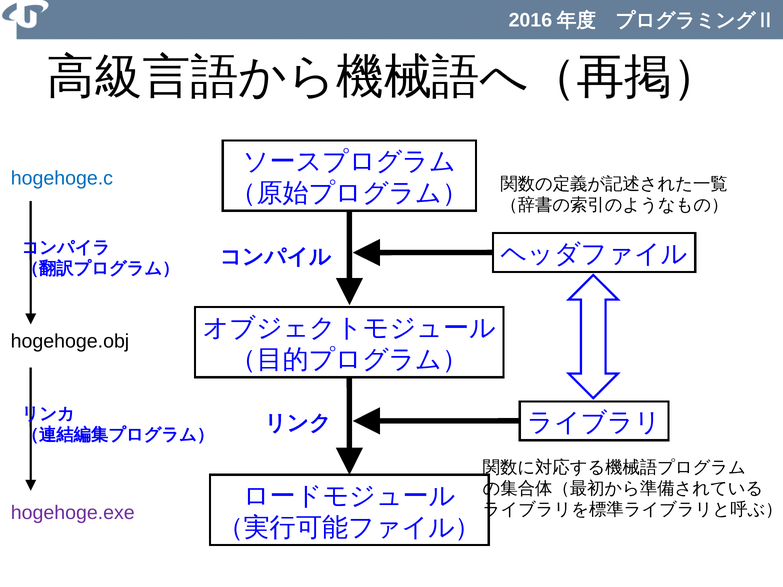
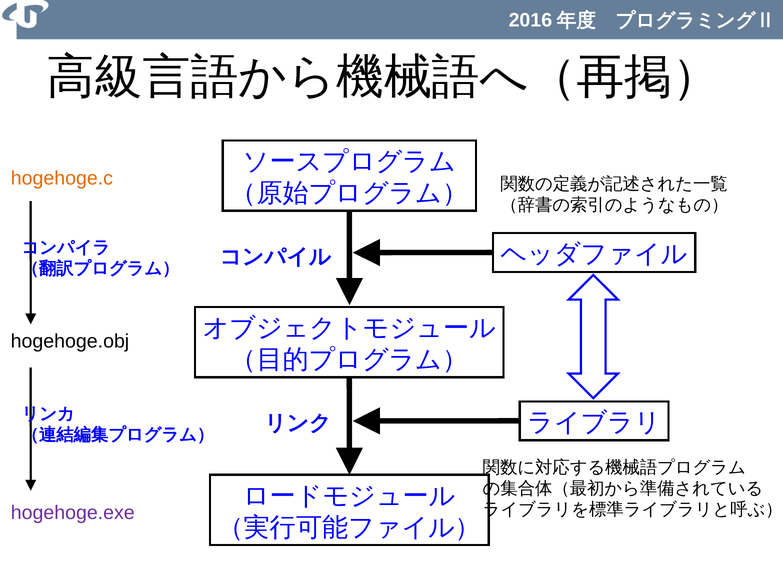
hogehoge.c colour: blue -> orange
